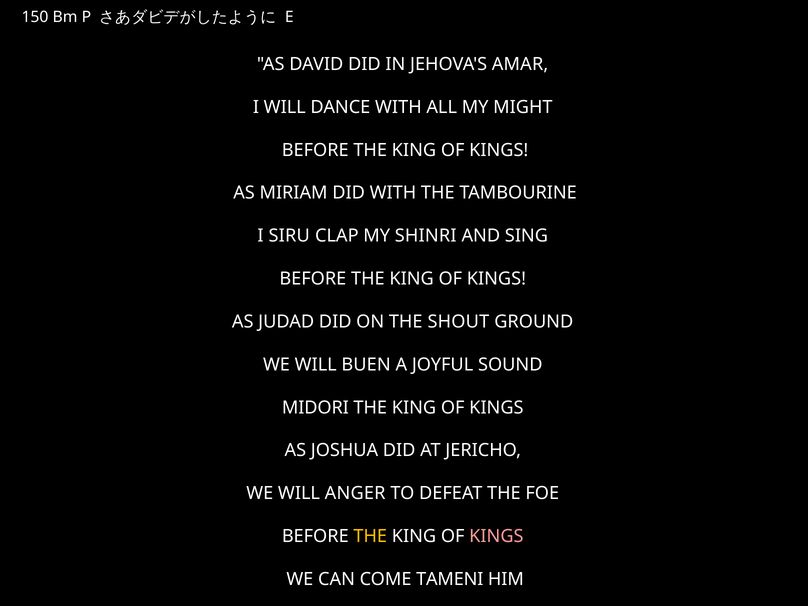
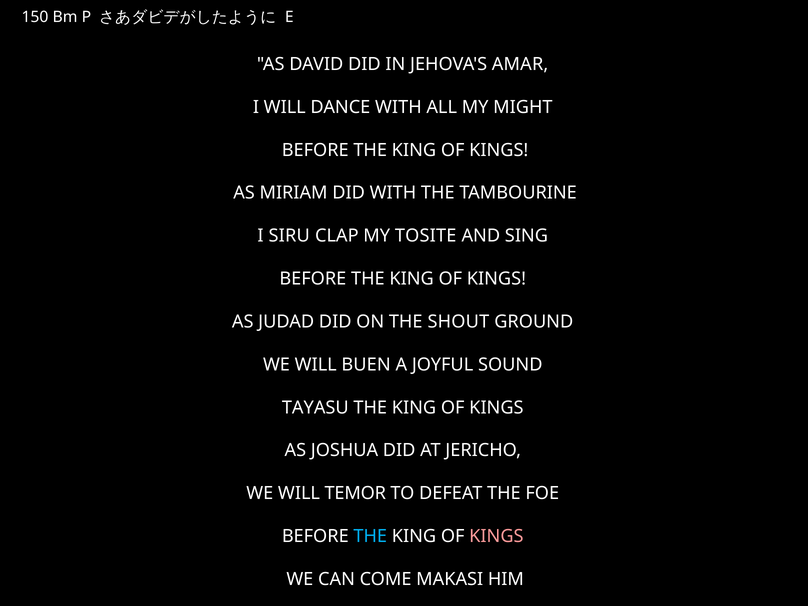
SHINRI: SHINRI -> TOSITE
MIDORI: MIDORI -> TAYASU
ANGER: ANGER -> TEMOR
THE at (370, 536) colour: yellow -> light blue
TAMENI: TAMENI -> MAKASI
